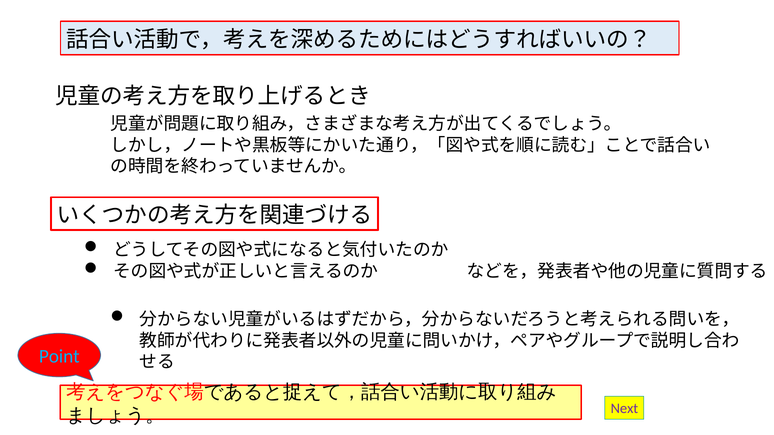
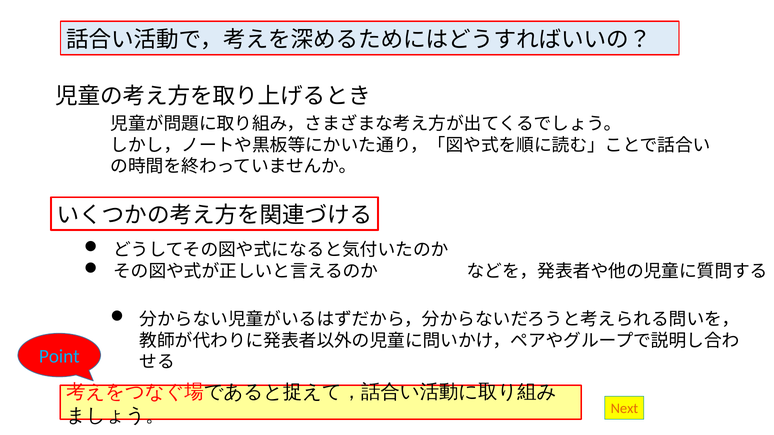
Next colour: purple -> orange
